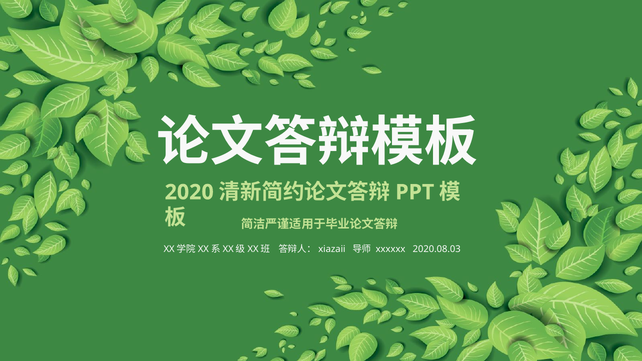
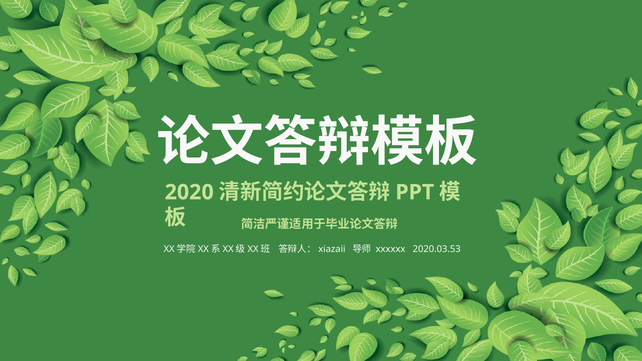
2020.08.03: 2020.08.03 -> 2020.03.53
